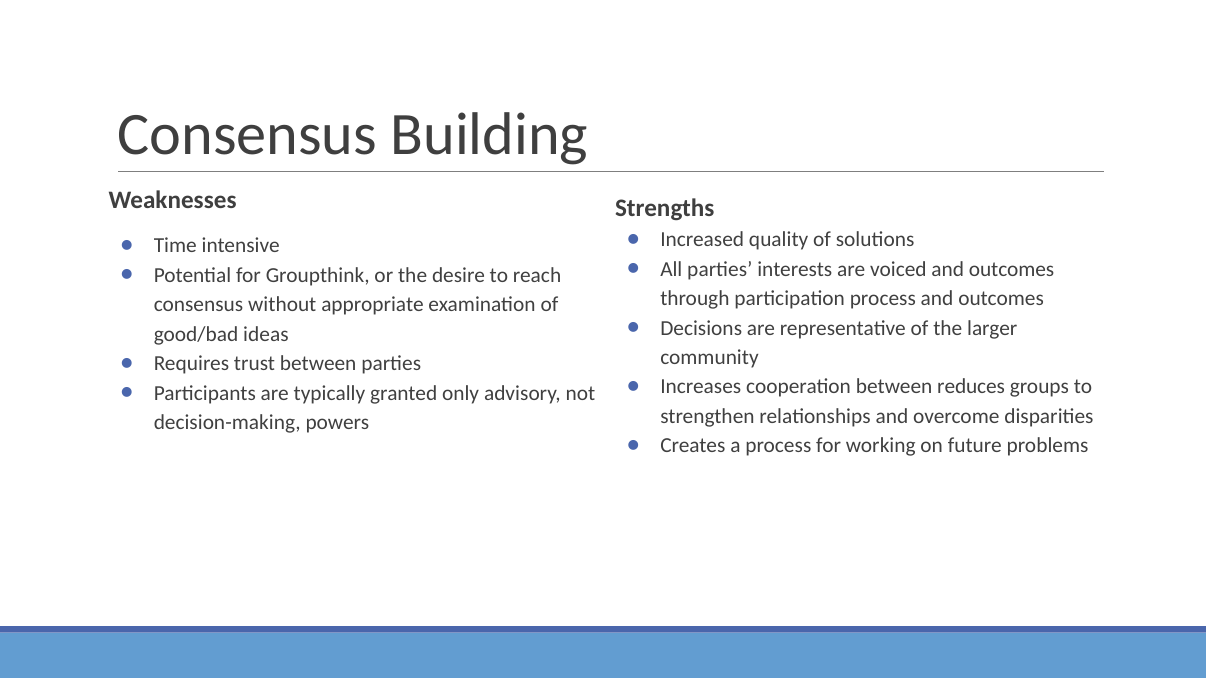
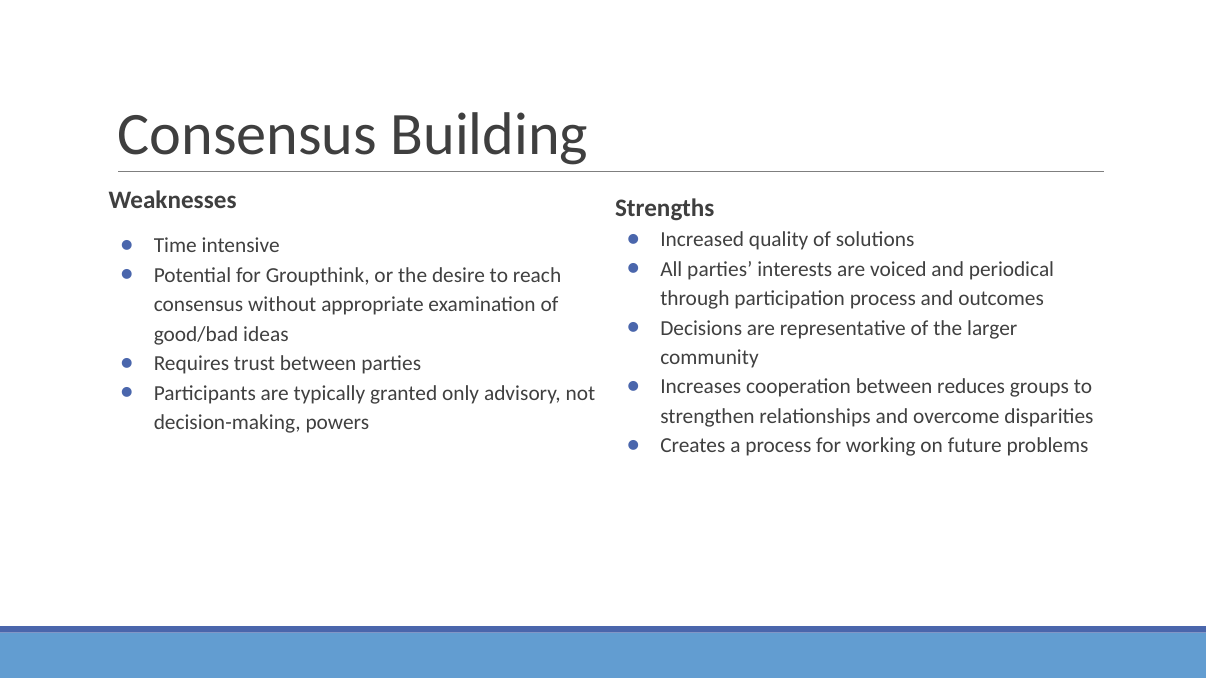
voiced and outcomes: outcomes -> periodical
